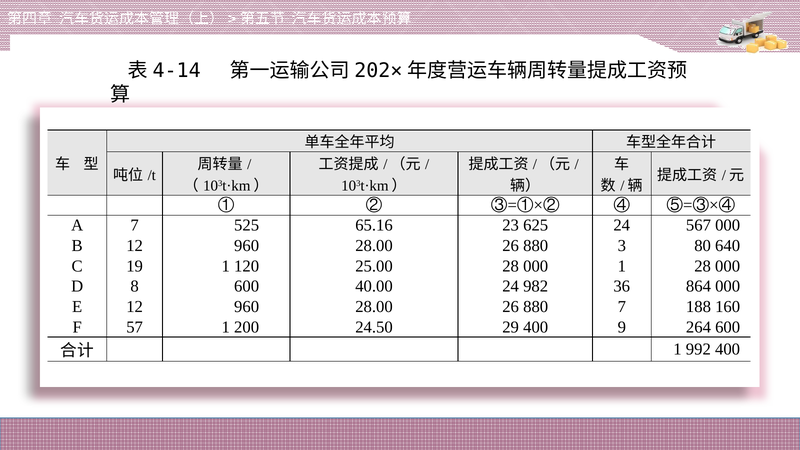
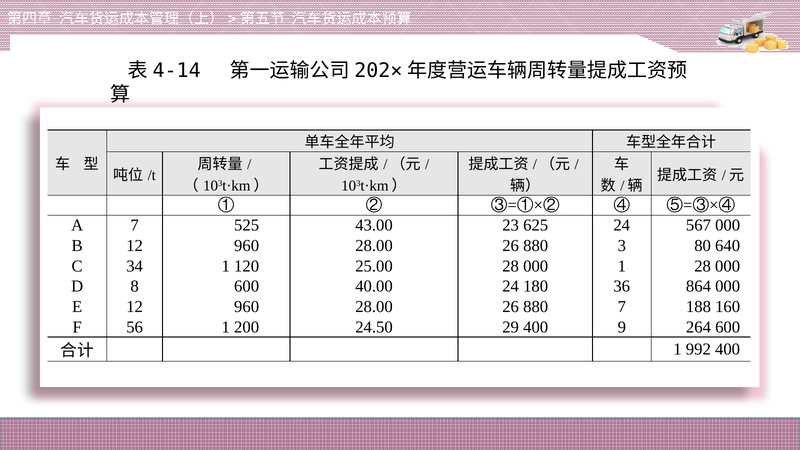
65.16: 65.16 -> 43.00
19: 19 -> 34
982: 982 -> 180
57: 57 -> 56
